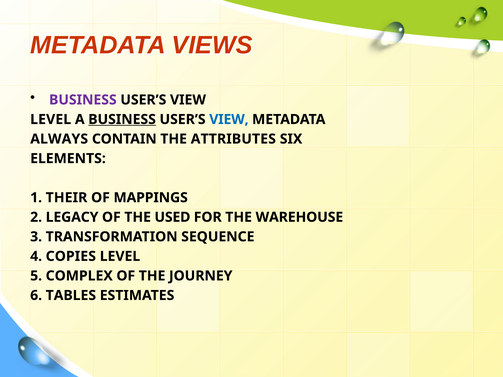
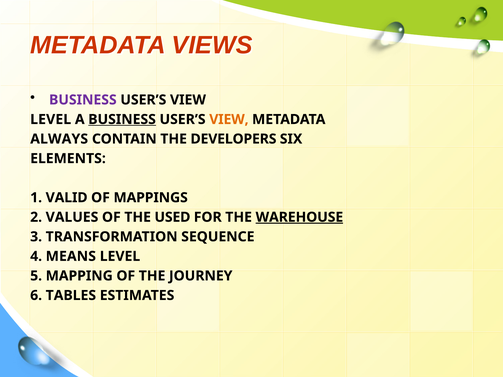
VIEW at (229, 119) colour: blue -> orange
ATTRIBUTES: ATTRIBUTES -> DEVELOPERS
THEIR: THEIR -> VALID
LEGACY: LEGACY -> VALUES
WAREHOUSE underline: none -> present
COPIES: COPIES -> MEANS
COMPLEX: COMPLEX -> MAPPING
